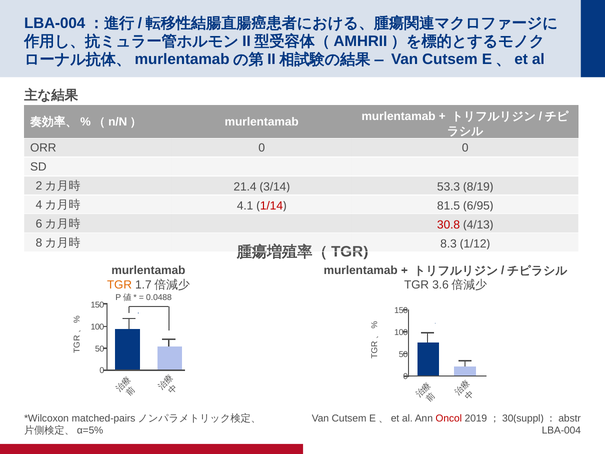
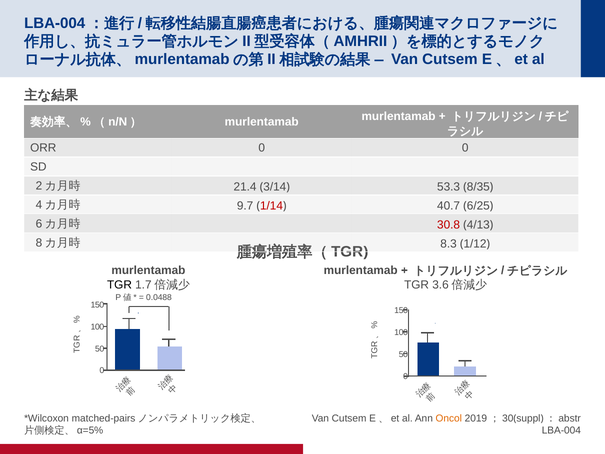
8/19: 8/19 -> 8/35
4.1: 4.1 -> 9.7
81.5: 81.5 -> 40.7
6/95: 6/95 -> 6/25
TGR at (119, 284) colour: orange -> black
Oncol colour: red -> orange
